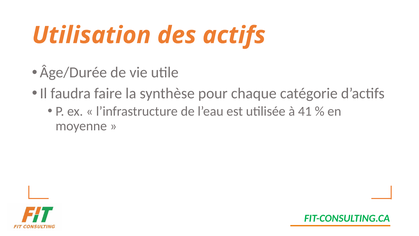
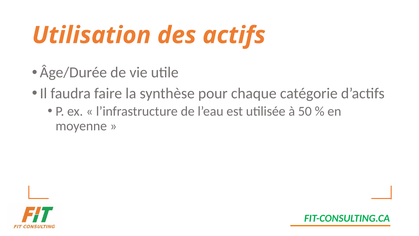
41: 41 -> 50
